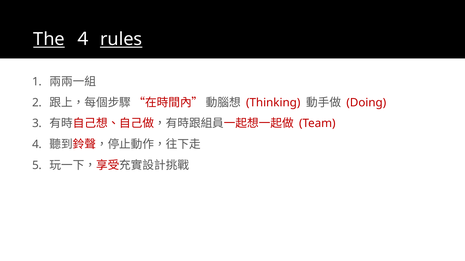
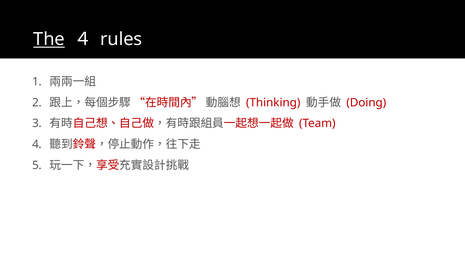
rules underline: present -> none
